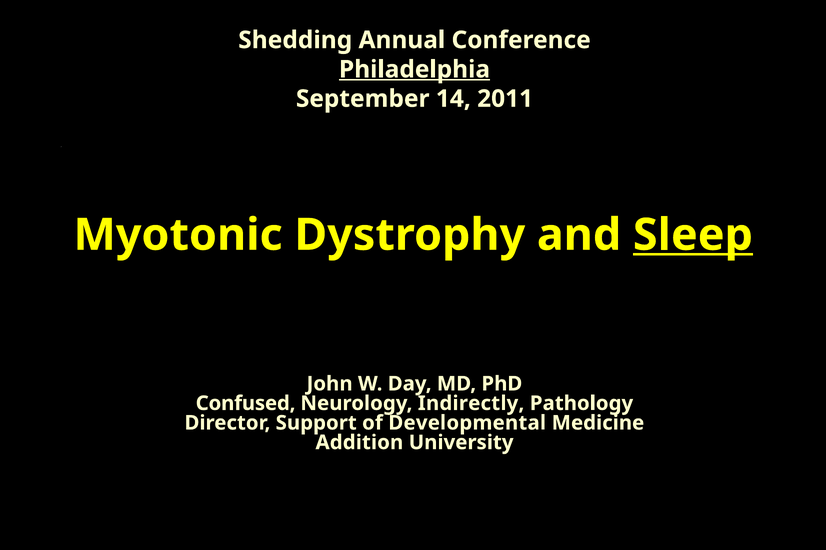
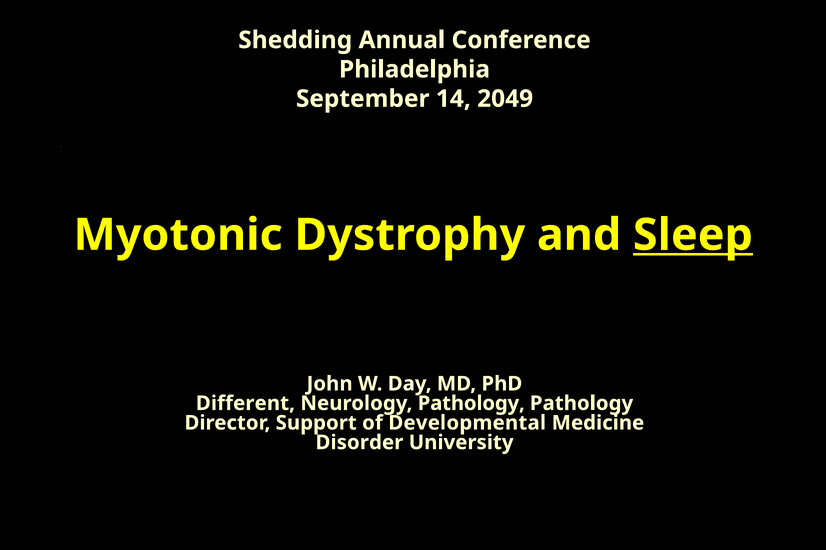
Philadelphia underline: present -> none
2011: 2011 -> 2049
Confused: Confused -> Different
Neurology Indirectly: Indirectly -> Pathology
Addition: Addition -> Disorder
